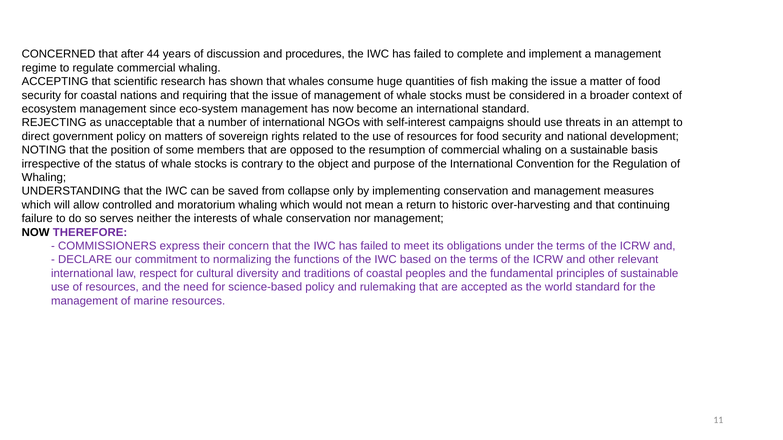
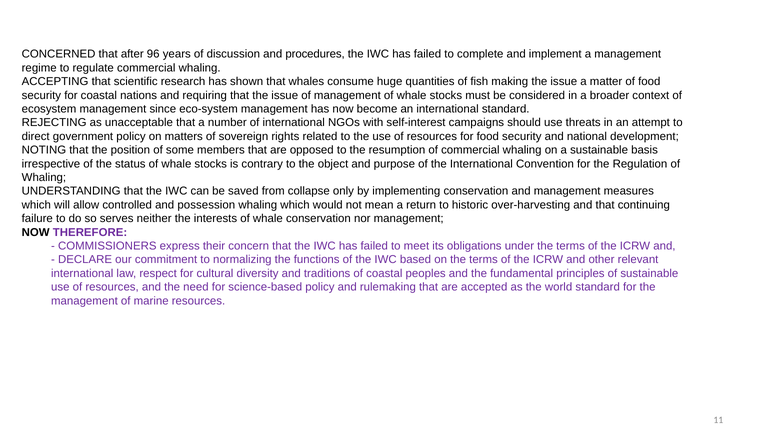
44: 44 -> 96
moratorium: moratorium -> possession
